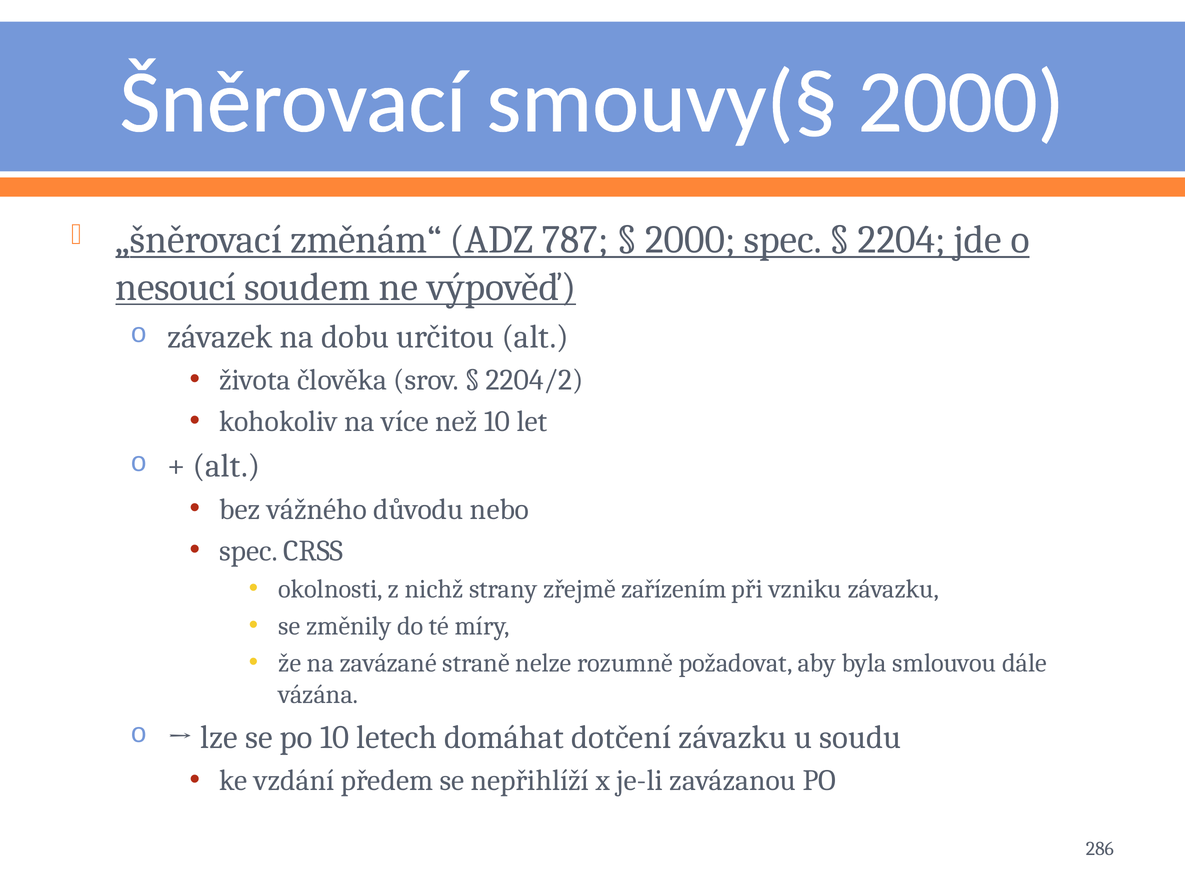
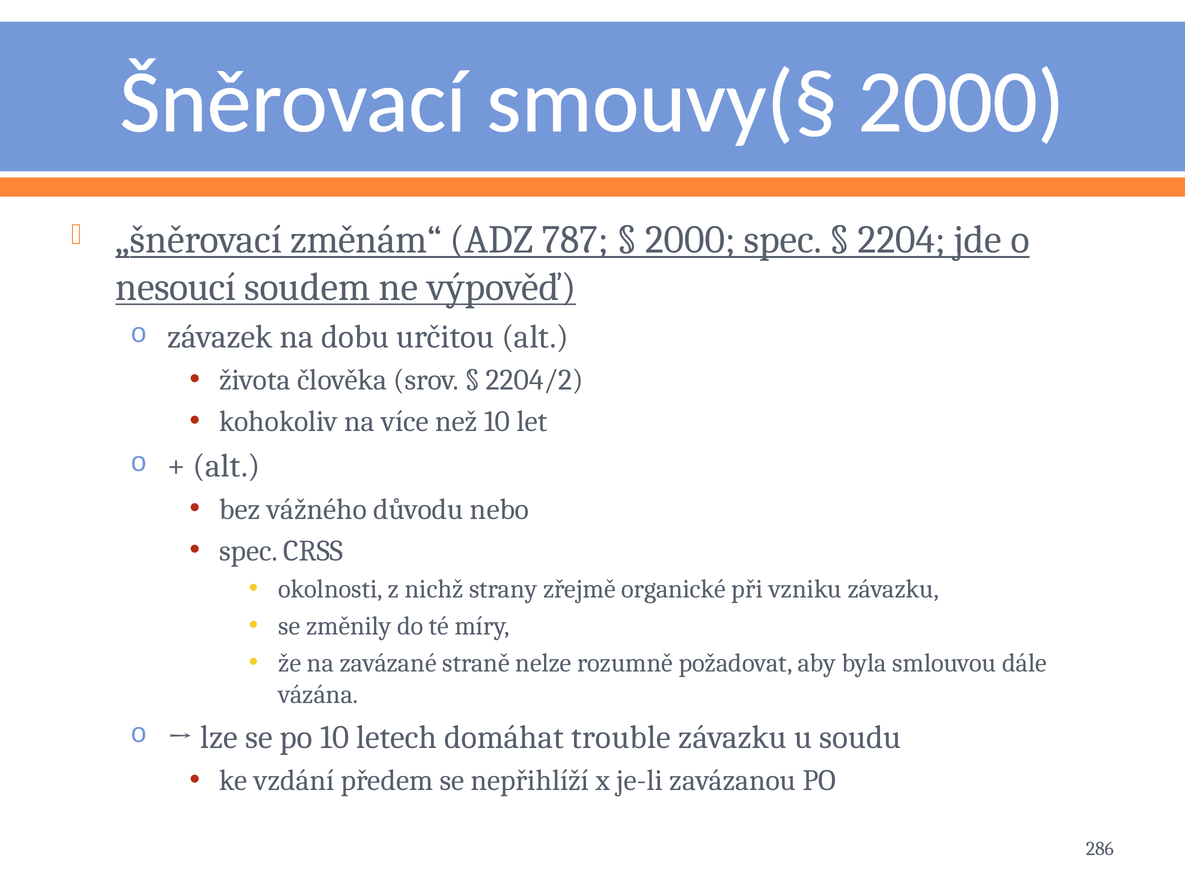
zařízením: zařízením -> organické
dotčení: dotčení -> trouble
